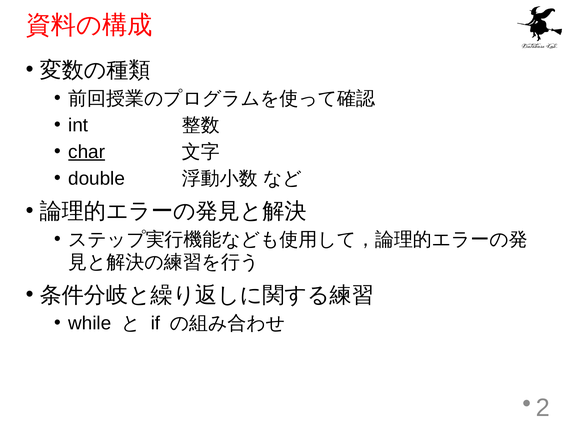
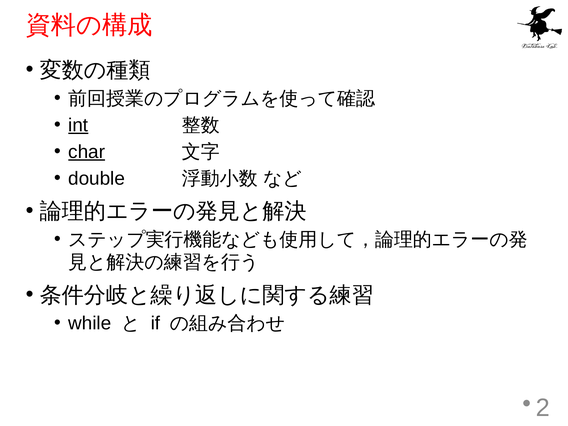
int underline: none -> present
